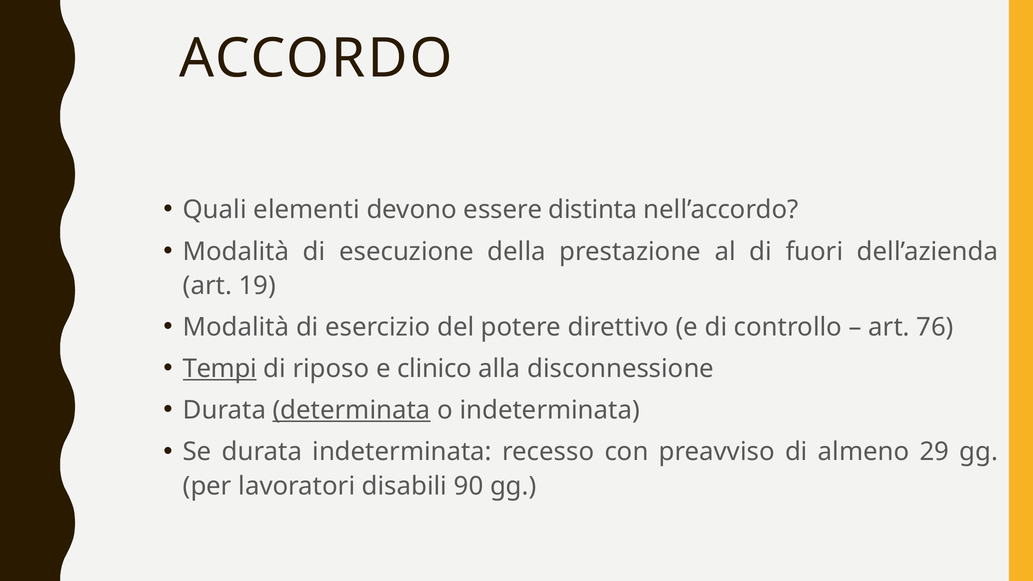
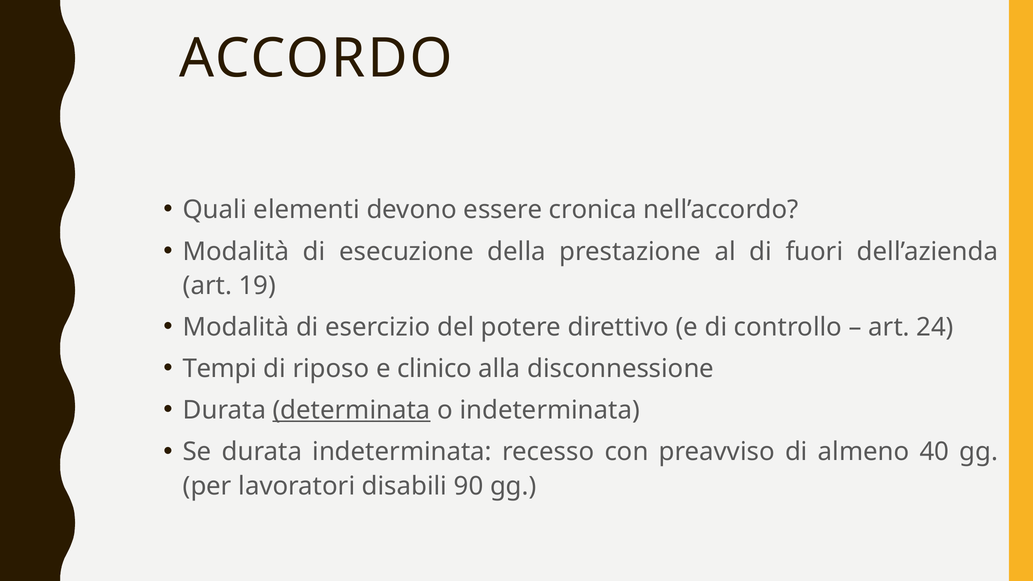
distinta: distinta -> cronica
76: 76 -> 24
Tempi underline: present -> none
29: 29 -> 40
